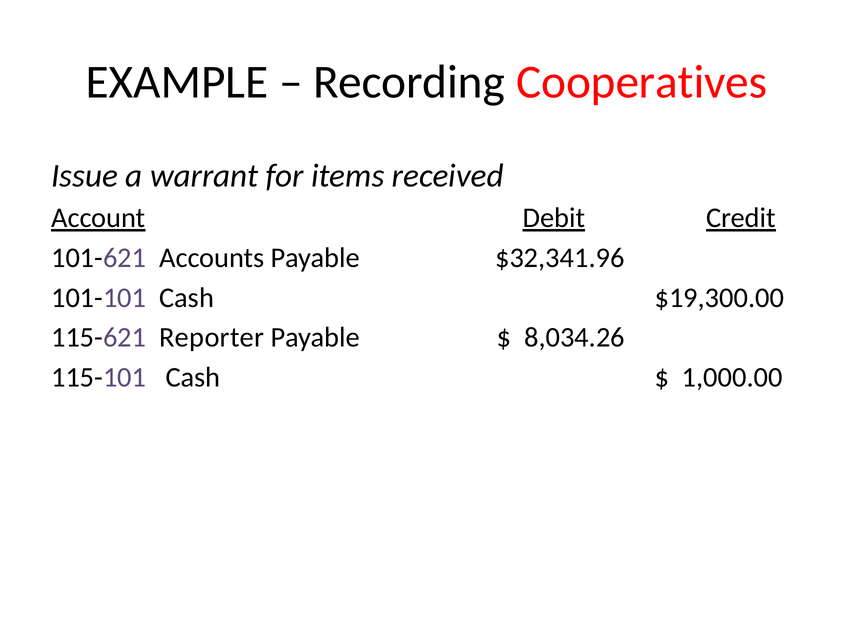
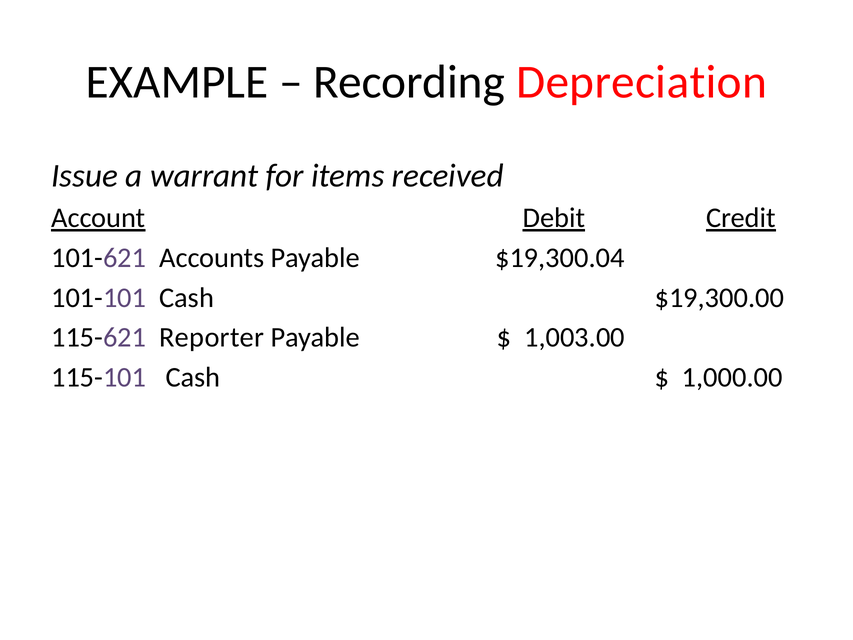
Cooperatives: Cooperatives -> Depreciation
$32,341.96: $32,341.96 -> $19,300.04
8,034.26: 8,034.26 -> 1,003.00
